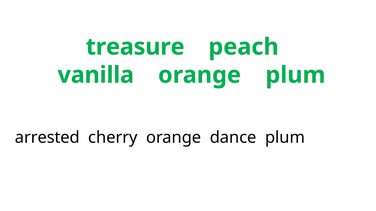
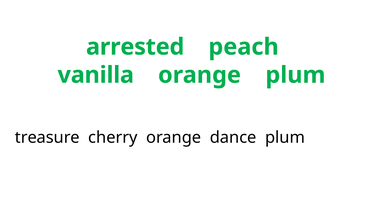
treasure: treasure -> arrested
arrested: arrested -> treasure
